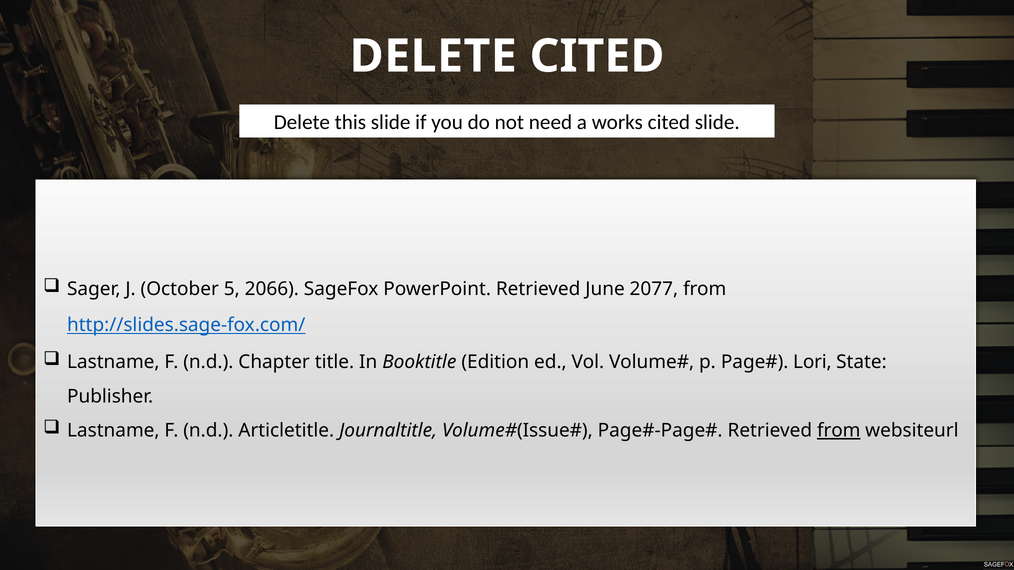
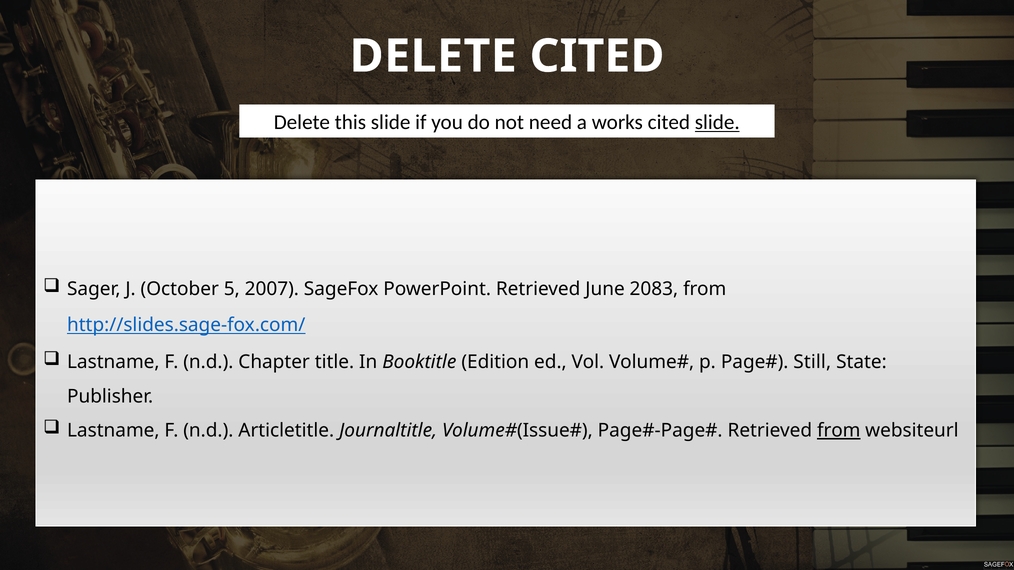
slide at (717, 123) underline: none -> present
2066: 2066 -> 2007
2077: 2077 -> 2083
Lori: Lori -> Still
